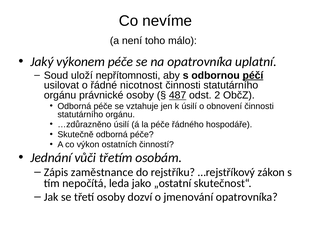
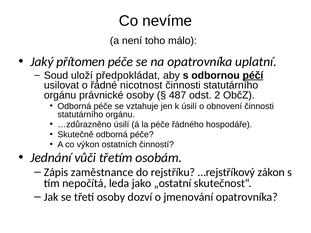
výkonem: výkonem -> přítomen
nepřítomnosti: nepřítomnosti -> předpokládat
487 underline: present -> none
